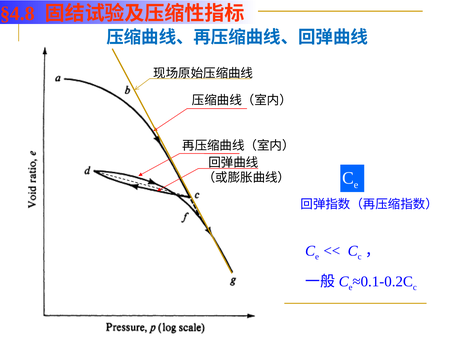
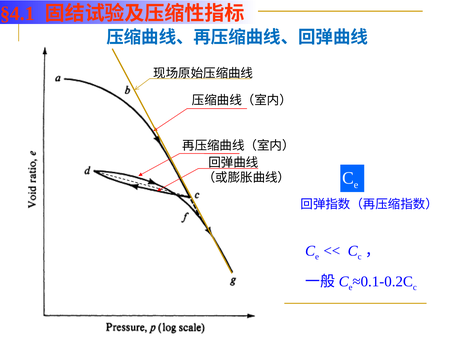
§4.8: §4.8 -> §4.1
